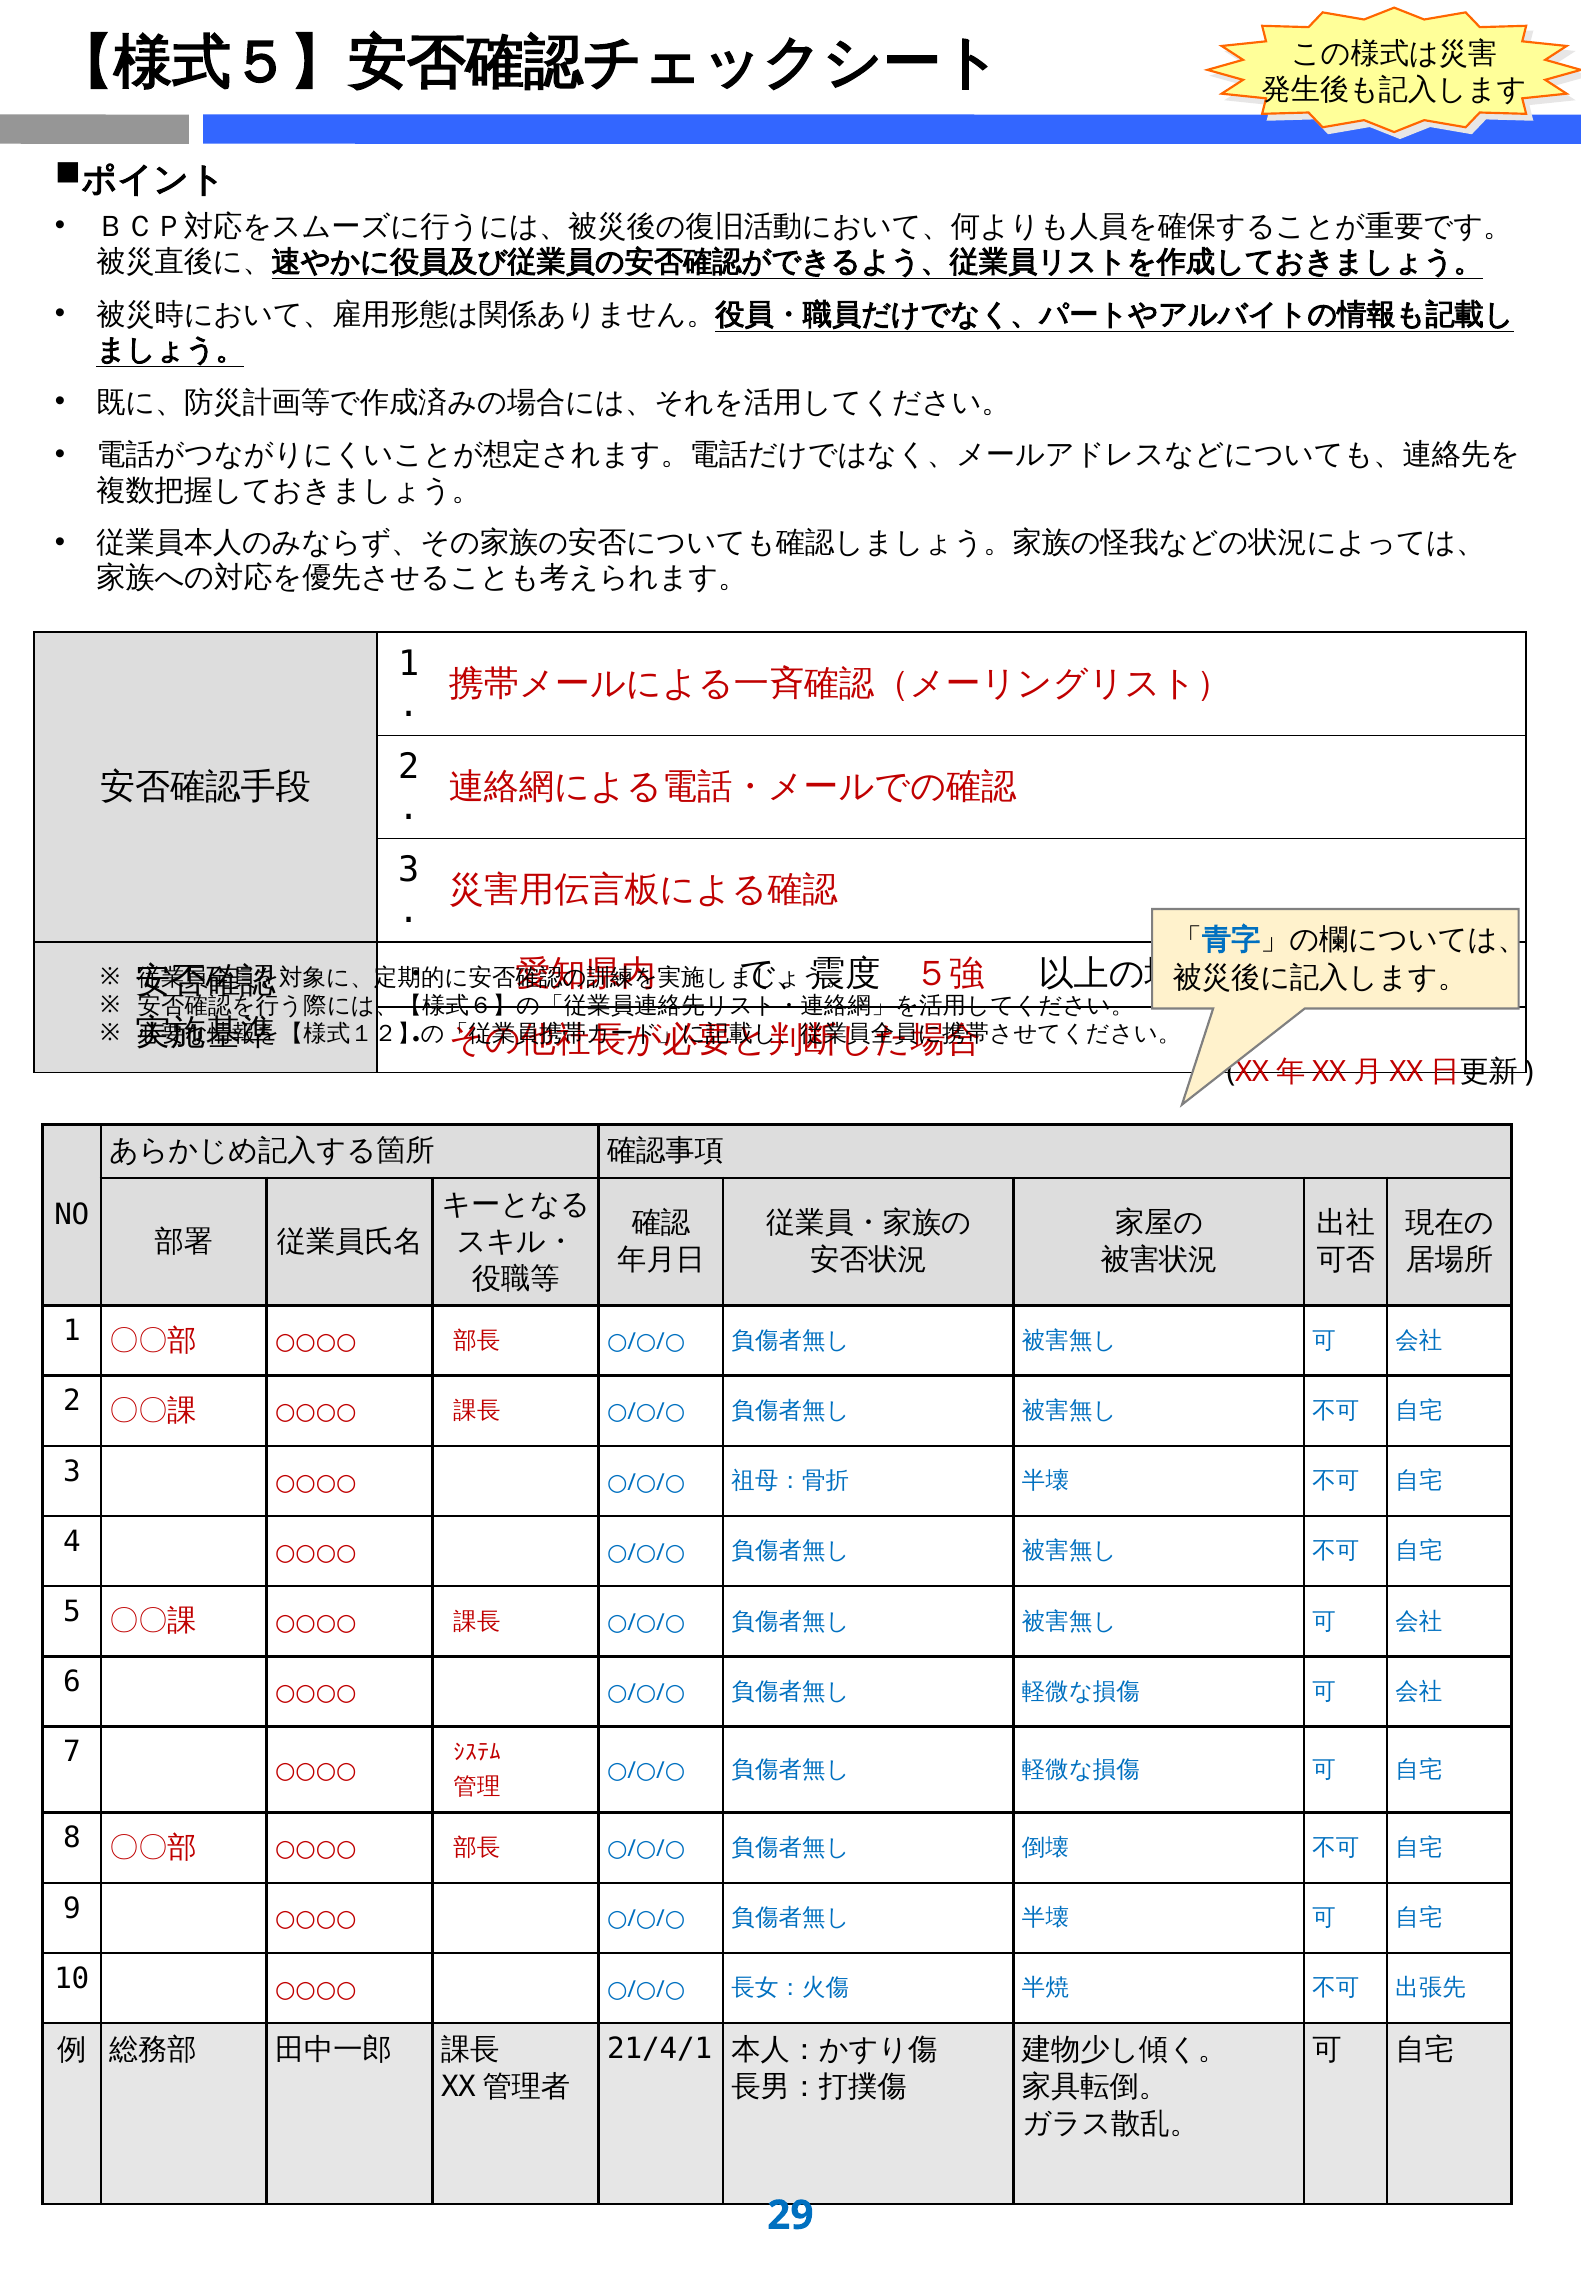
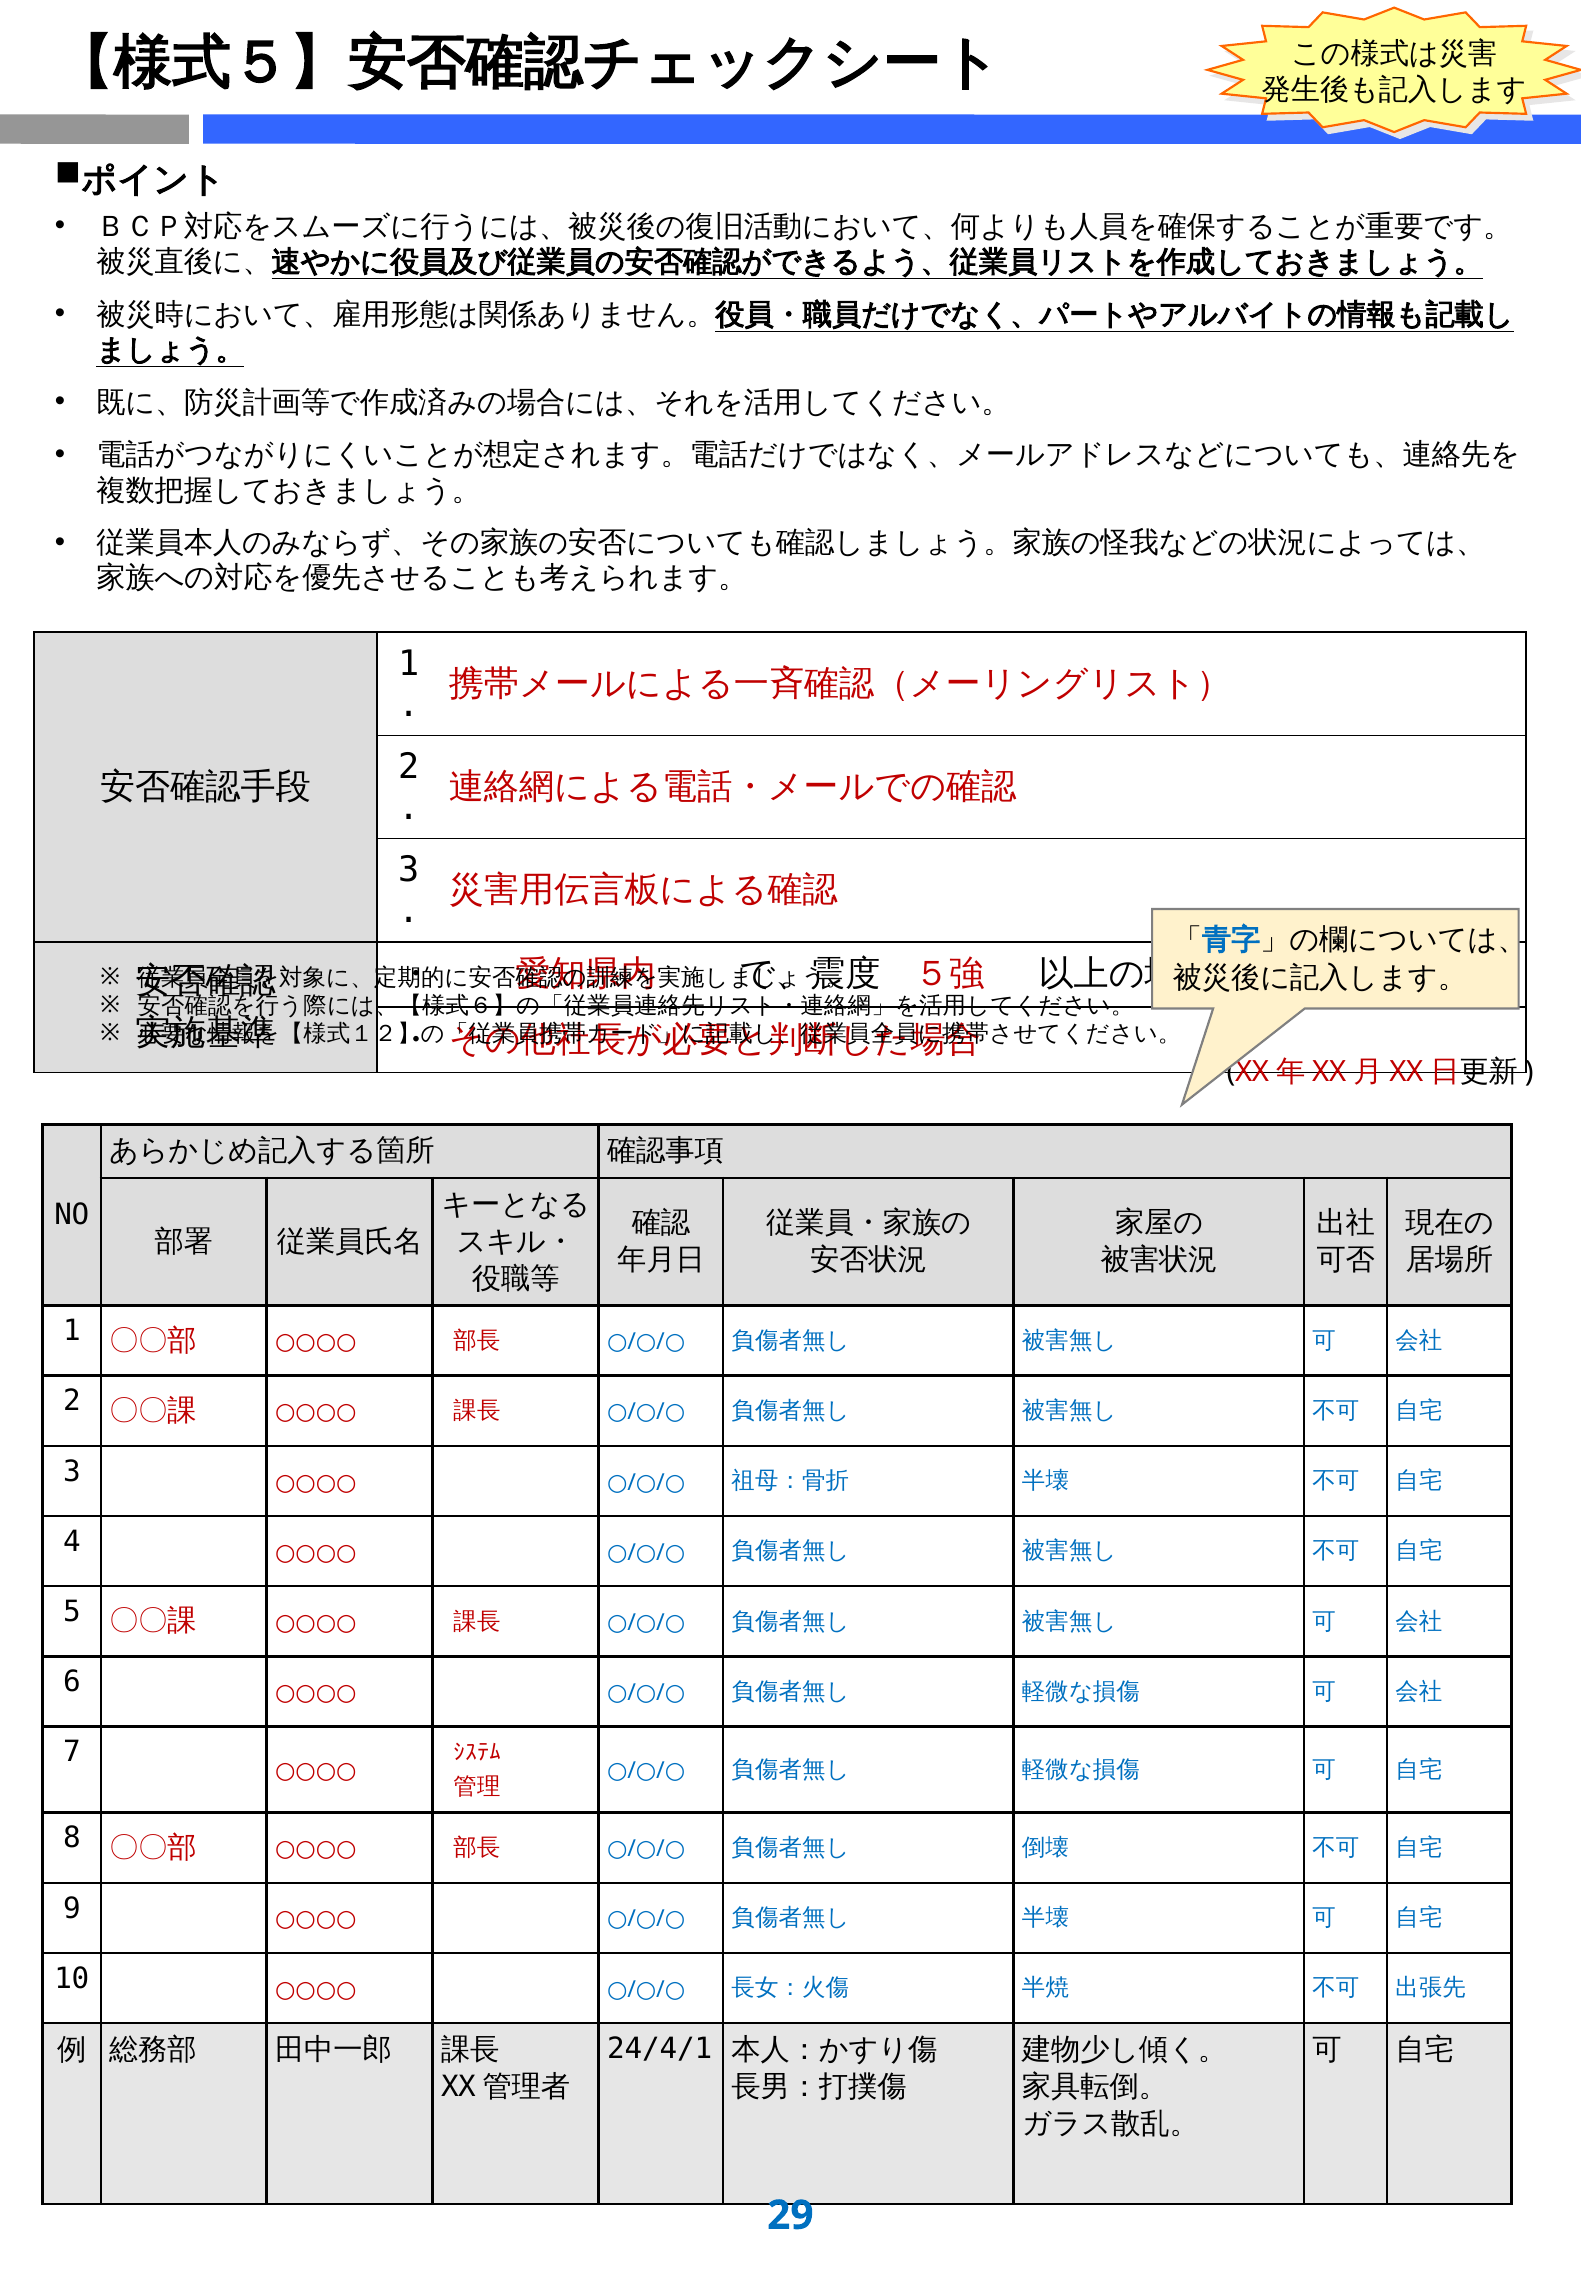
21/4/1: 21/4/1 -> 24/4/1
